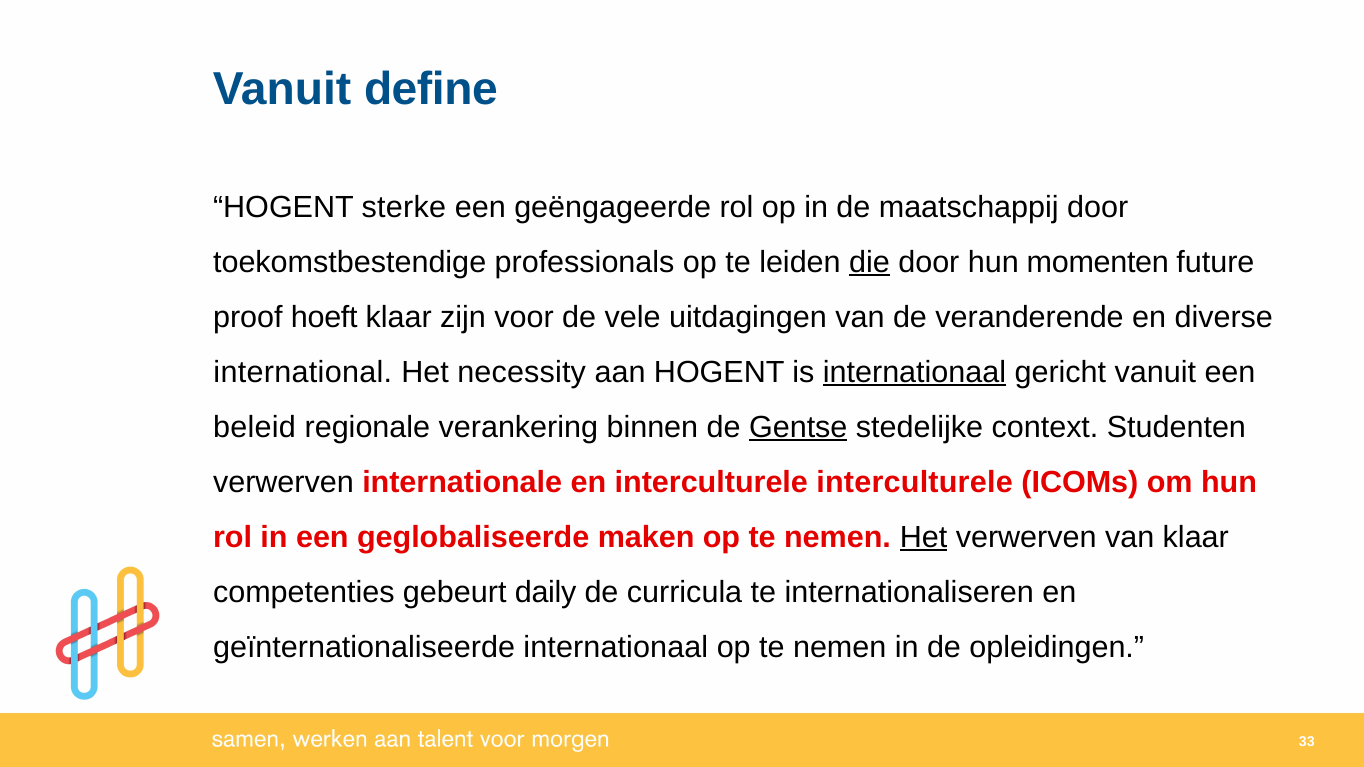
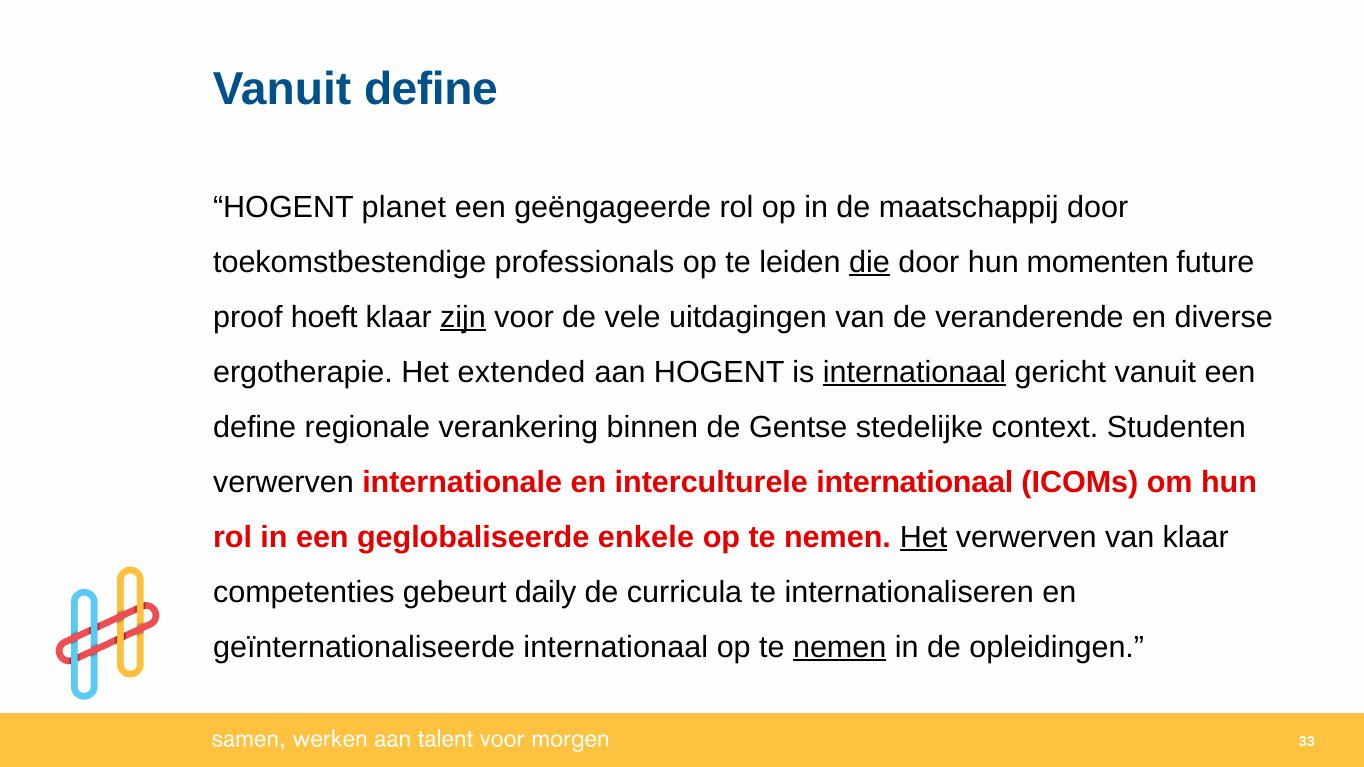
sterke: sterke -> planet
zijn underline: none -> present
international: international -> ergotherapie
necessity: necessity -> extended
beleid at (255, 427): beleid -> define
Gentse underline: present -> none
interculturele interculturele: interculturele -> internationaal
maken: maken -> enkele
nemen at (840, 647) underline: none -> present
